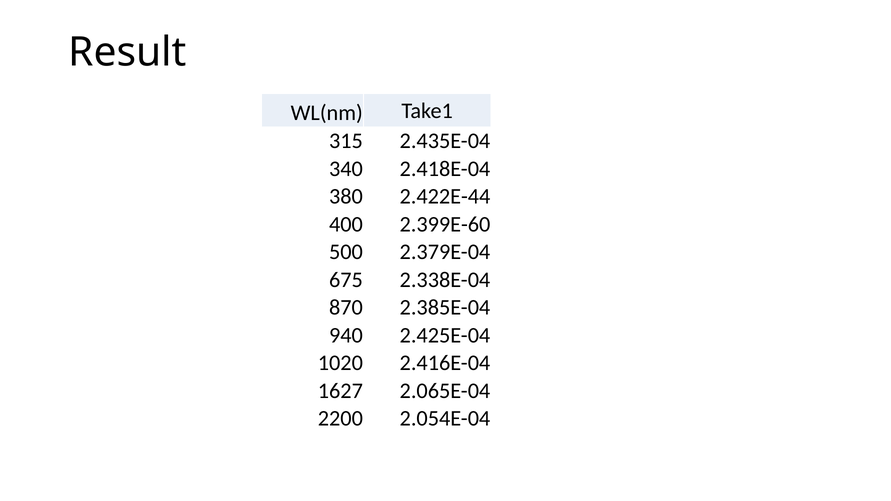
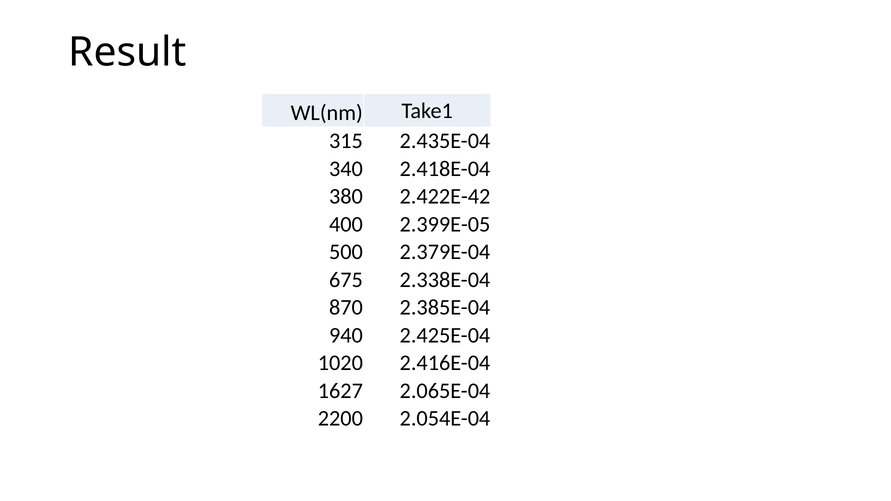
2.422E-44: 2.422E-44 -> 2.422E-42
2.399E-60: 2.399E-60 -> 2.399E-05
